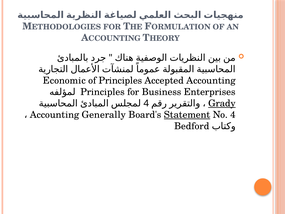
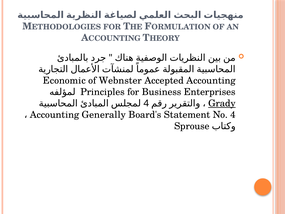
of Principles: Principles -> Webnster
Statement underline: present -> none
Bedford: Bedford -> Sprouse
